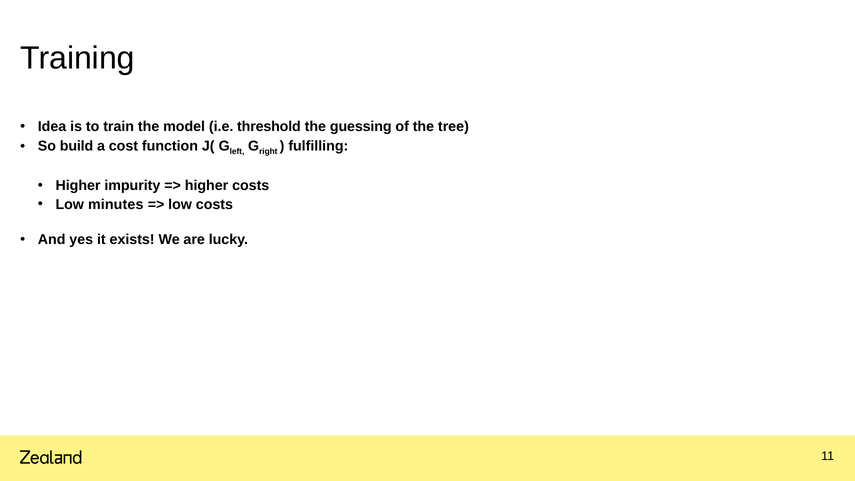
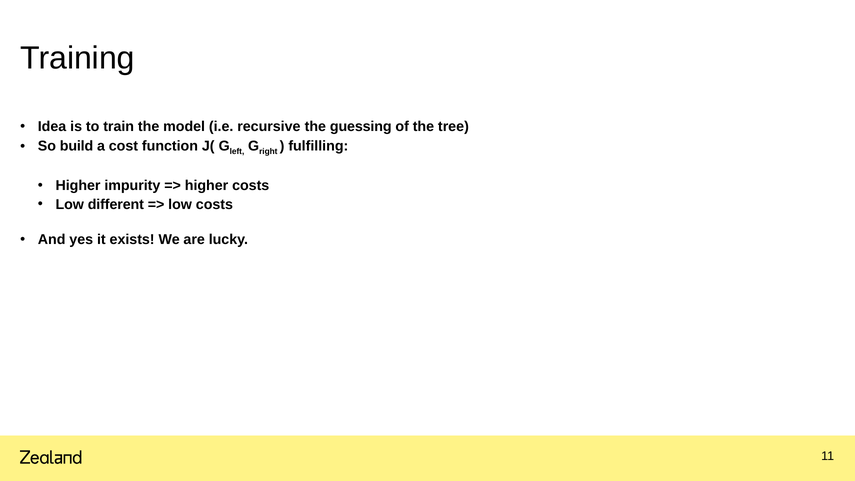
threshold: threshold -> recursive
minutes: minutes -> different
